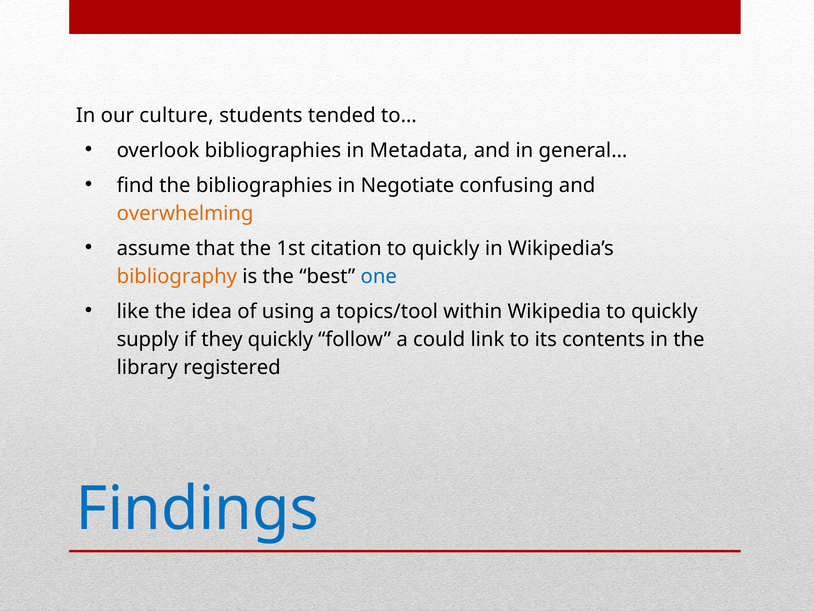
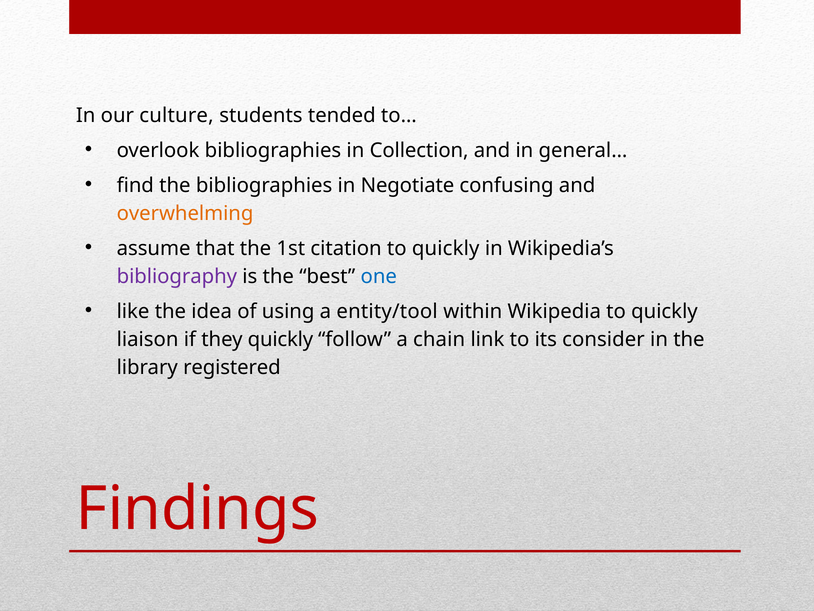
Metadata: Metadata -> Collection
bibliography colour: orange -> purple
topics/tool: topics/tool -> entity/tool
supply: supply -> liaison
could: could -> chain
contents: contents -> consider
Findings colour: blue -> red
